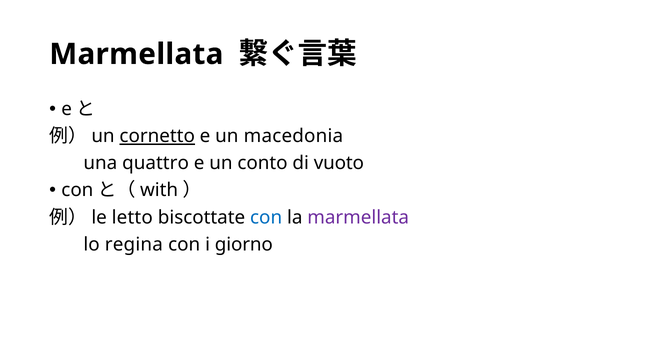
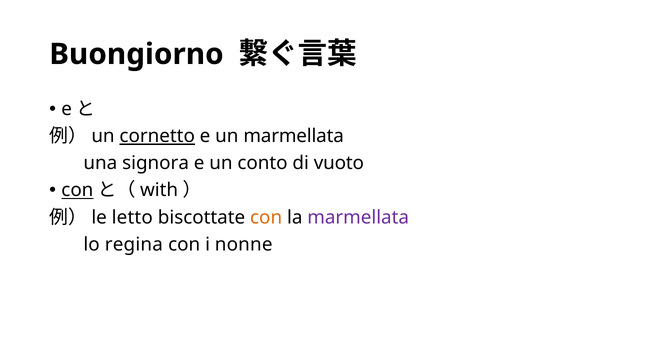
Marmellata at (136, 54): Marmellata -> Buongiorno
un macedonia: macedonia -> marmellata
quattro: quattro -> signora
con at (77, 190) underline: none -> present
con at (266, 218) colour: blue -> orange
giorno: giorno -> nonne
